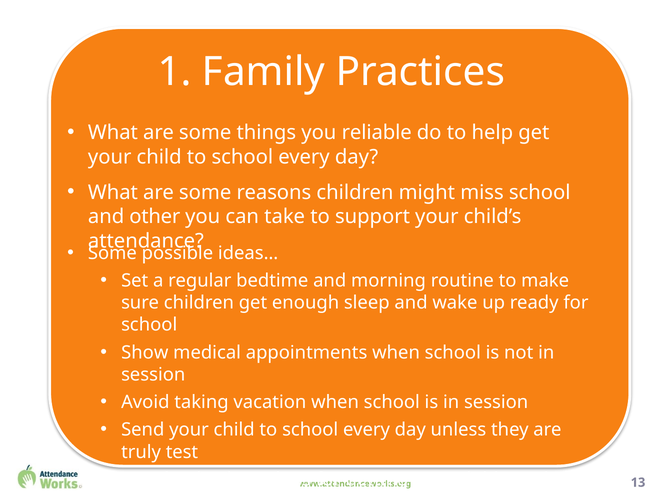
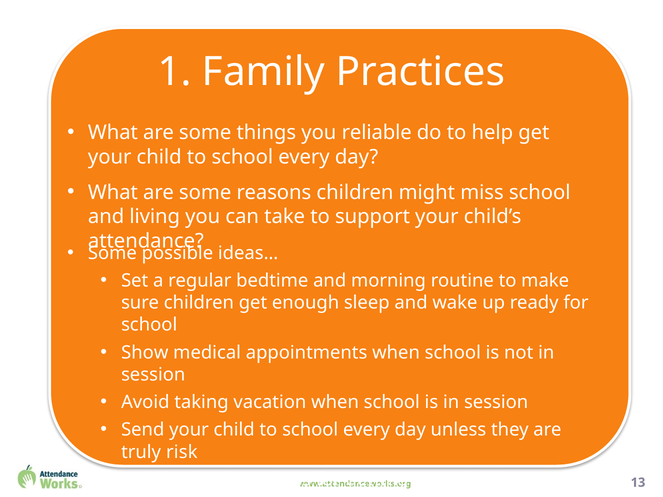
other: other -> living
test: test -> risk
